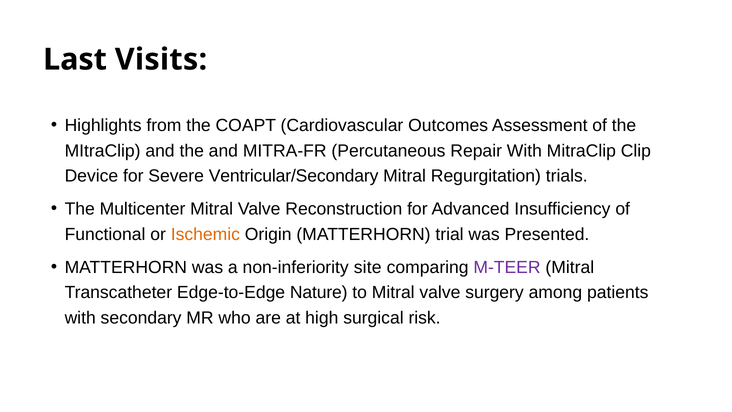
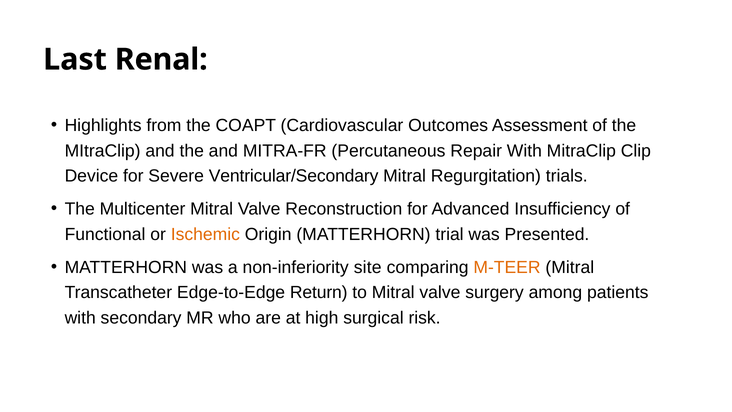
Visits: Visits -> Renal
M-TEER colour: purple -> orange
Nature: Nature -> Return
